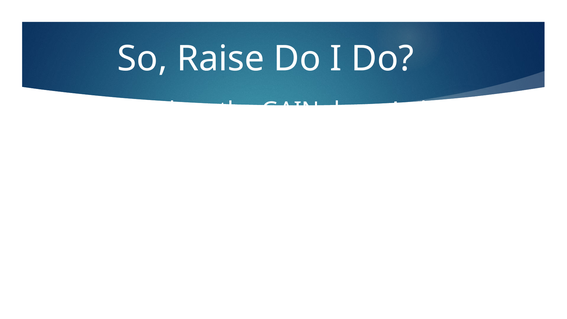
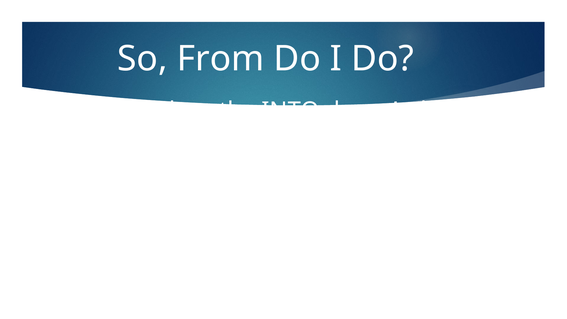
Raise: Raise -> From
the GAIN: GAIN -> INTO
